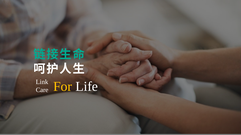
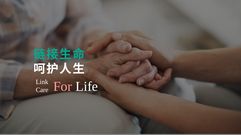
For colour: yellow -> pink
